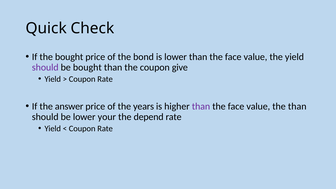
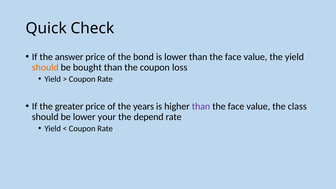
the bought: bought -> answer
should at (45, 67) colour: purple -> orange
give: give -> loss
answer: answer -> greater
the than: than -> class
